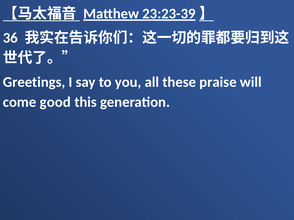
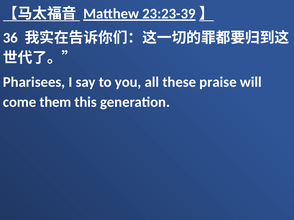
Greetings: Greetings -> Pharisees
good: good -> them
